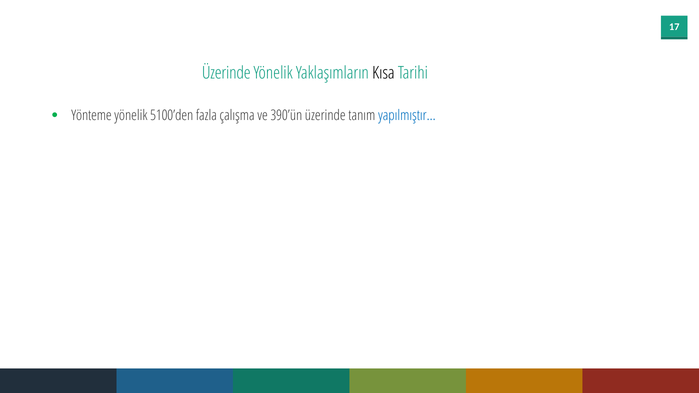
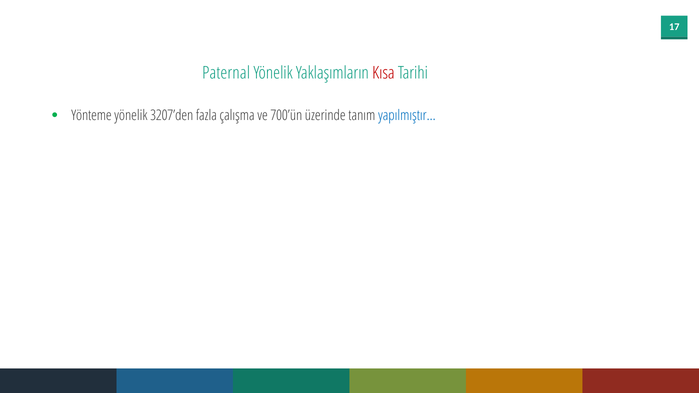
Üzerinde at (226, 73): Üzerinde -> Paternal
Kısa colour: black -> red
5100’den: 5100’den -> 3207’den
390’ün: 390’ün -> 700’ün
